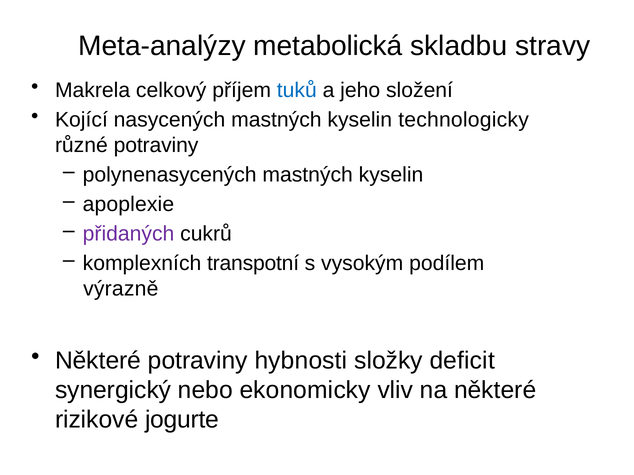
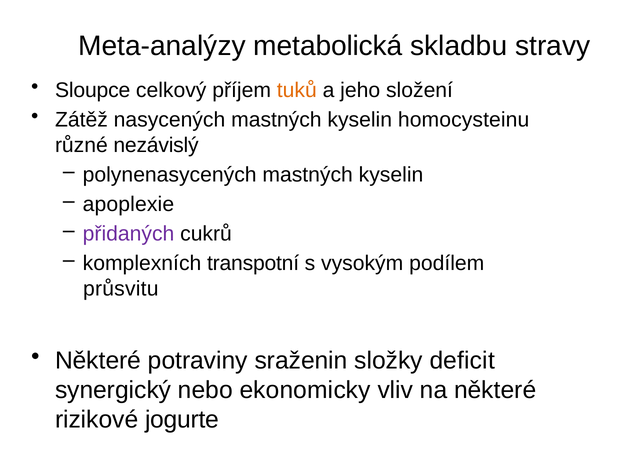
Makrela: Makrela -> Sloupce
tuků colour: blue -> orange
Kojící: Kojící -> Zátěž
technologicky: technologicky -> homocysteinu
různé potraviny: potraviny -> nezávislý
výrazně: výrazně -> průsvitu
hybnosti: hybnosti -> sraženin
